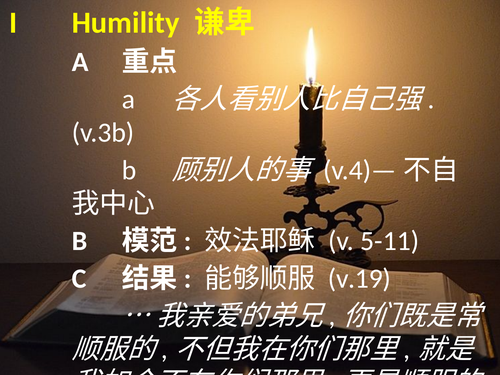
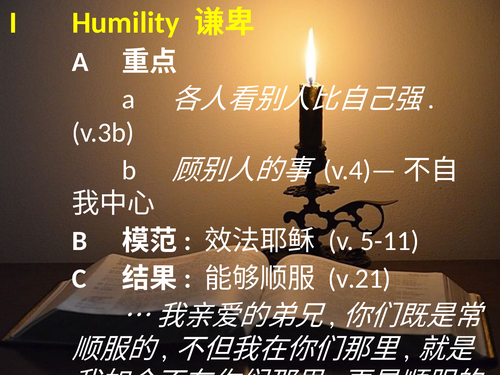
v.19: v.19 -> v.21
